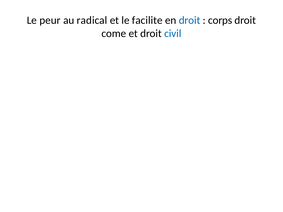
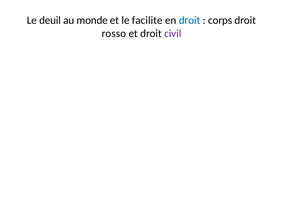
peur: peur -> deuil
radical: radical -> monde
come: come -> rosso
civil colour: blue -> purple
